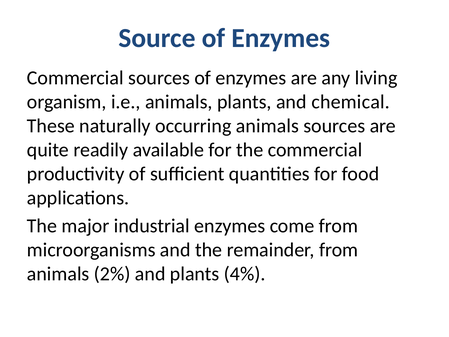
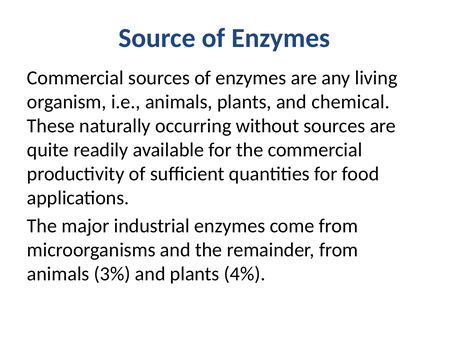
occurring animals: animals -> without
2%: 2% -> 3%
